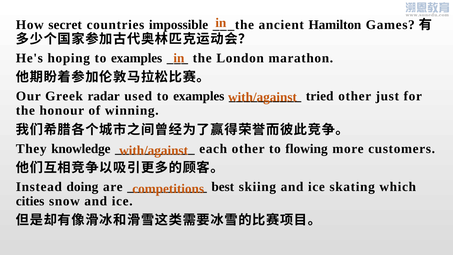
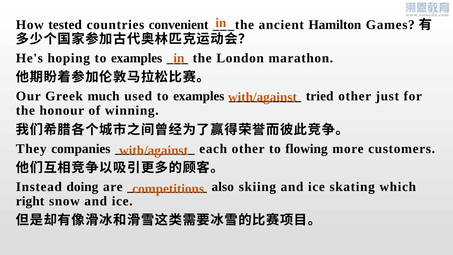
secret: secret -> tested
impossible: impossible -> convenient
radar: radar -> much
knowledge: knowledge -> companies
best: best -> also
cities: cities -> right
